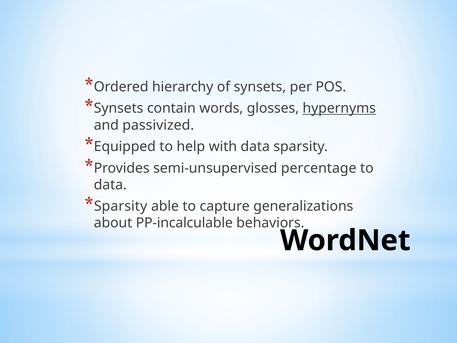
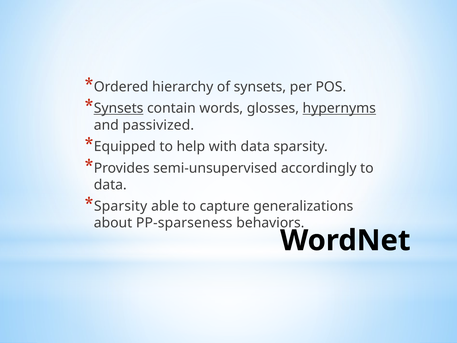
Synsets at (119, 108) underline: none -> present
percentage: percentage -> accordingly
PP-incalculable: PP-incalculable -> PP-sparseness
